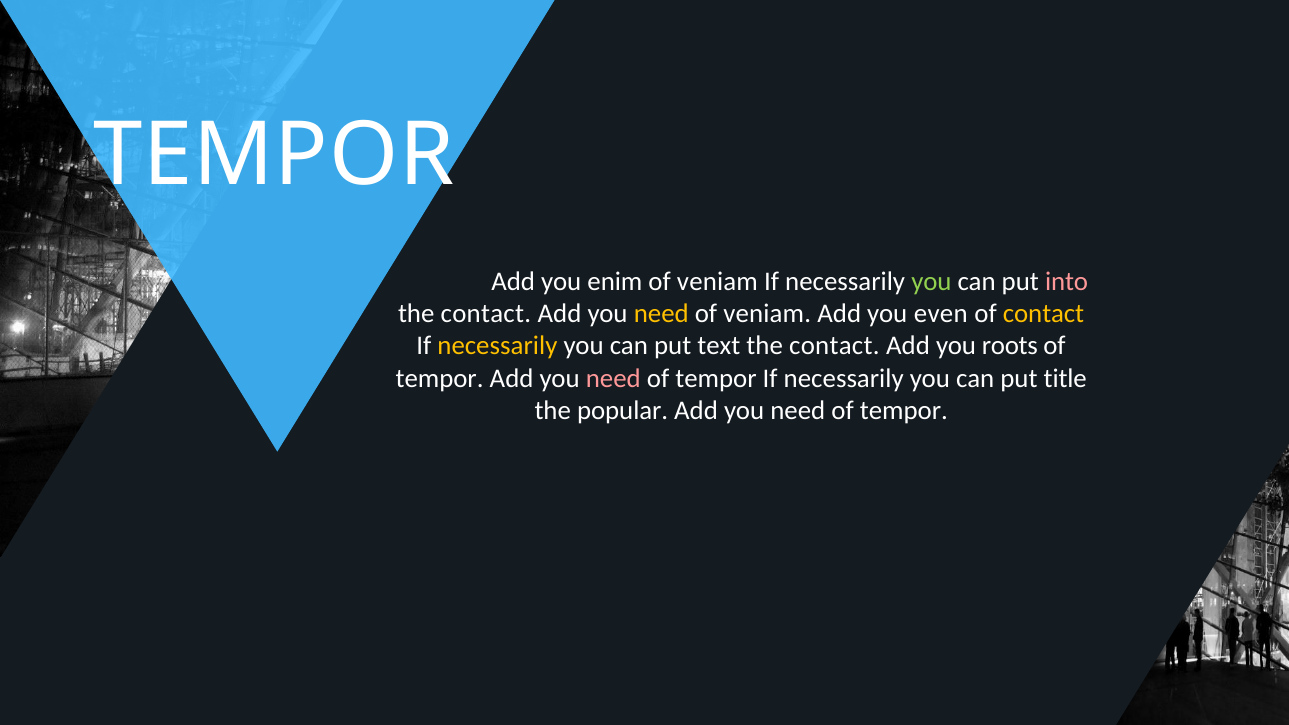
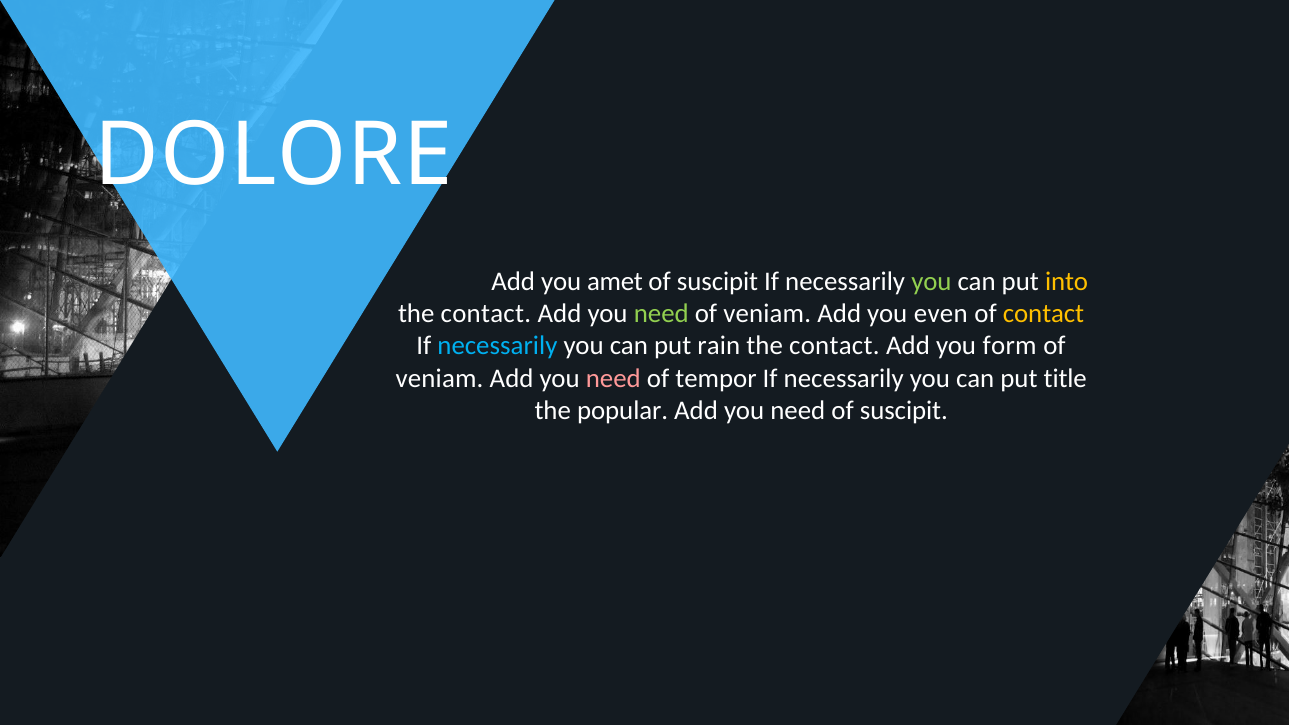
TEMPOR at (274, 155): TEMPOR -> DOLORE
enim: enim -> amet
veniam at (717, 282): veniam -> suscipit
into colour: pink -> yellow
need at (661, 314) colour: yellow -> light green
necessarily at (497, 346) colour: yellow -> light blue
text: text -> rain
roots: roots -> form
tempor at (440, 378): tempor -> veniam
tempor at (904, 410): tempor -> suscipit
